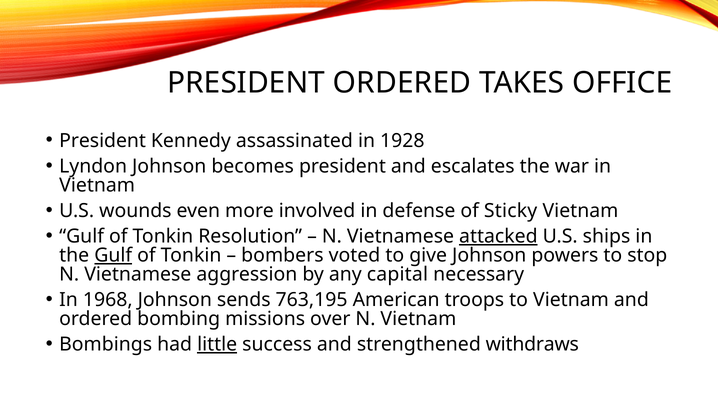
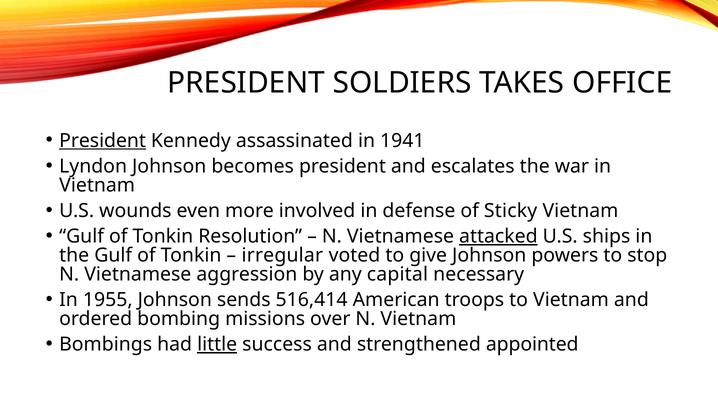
PRESIDENT ORDERED: ORDERED -> SOLDIERS
President at (103, 141) underline: none -> present
1928: 1928 -> 1941
Gulf at (113, 255) underline: present -> none
bombers: bombers -> irregular
1968: 1968 -> 1955
763,195: 763,195 -> 516,414
withdraws: withdraws -> appointed
